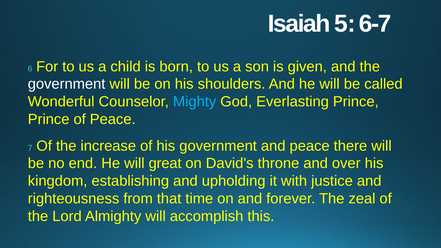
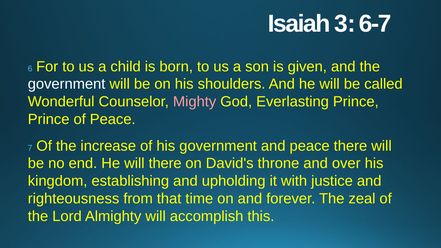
5: 5 -> 3
Mighty colour: light blue -> pink
will great: great -> there
